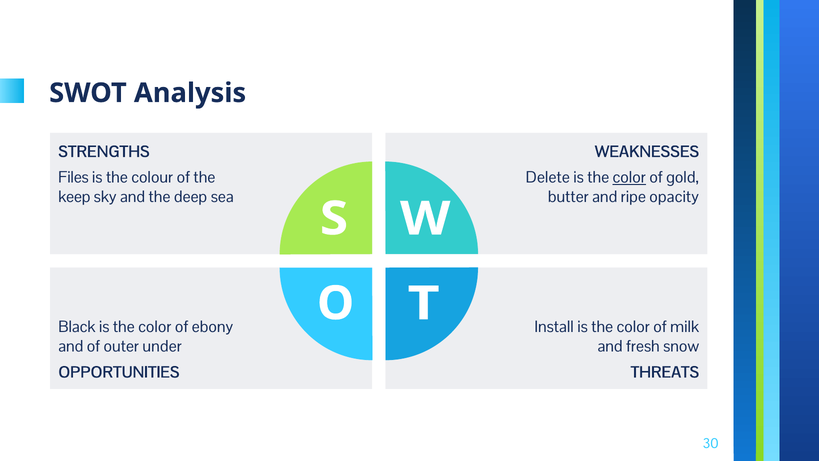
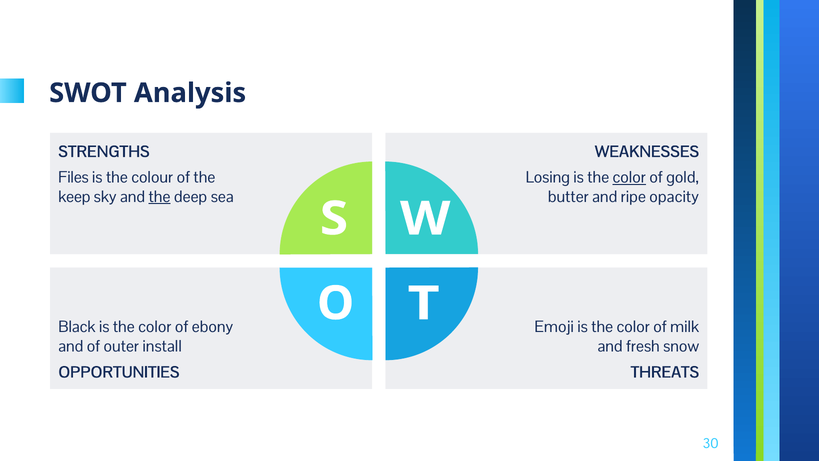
Delete: Delete -> Losing
the at (159, 197) underline: none -> present
Install: Install -> Emoji
under: under -> install
